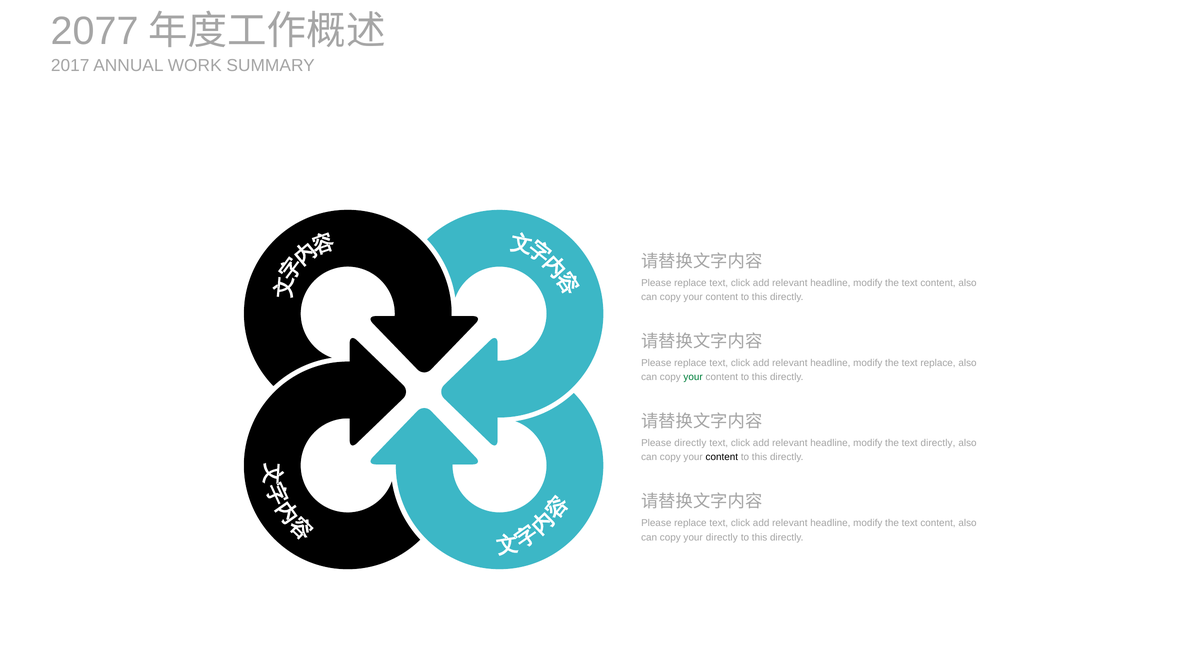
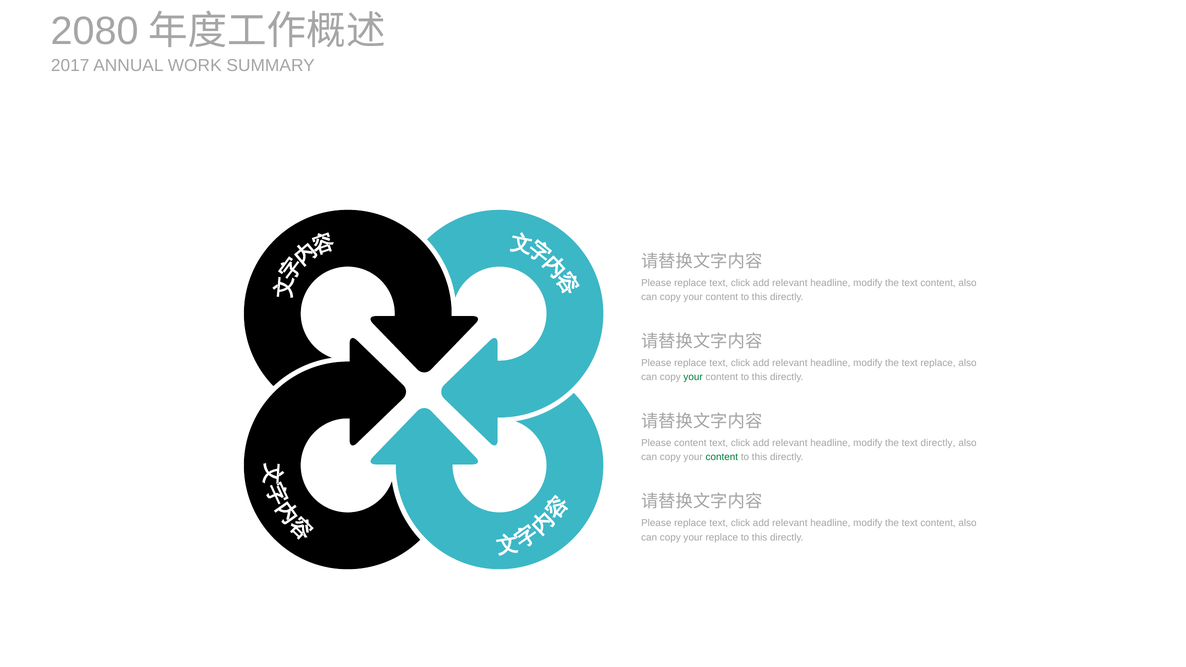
2077: 2077 -> 2080
Please directly: directly -> content
content at (722, 457) colour: black -> green
your directly: directly -> replace
